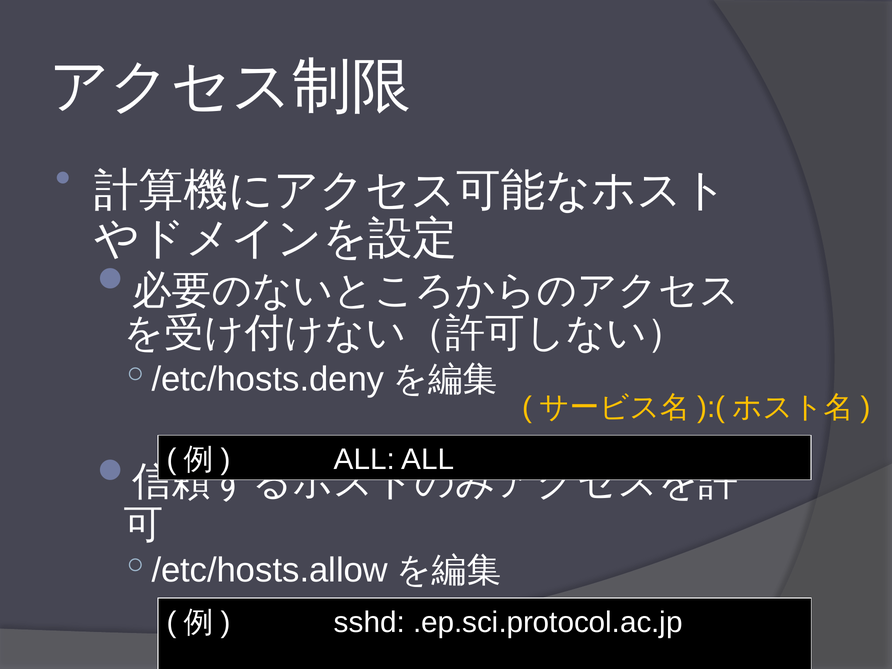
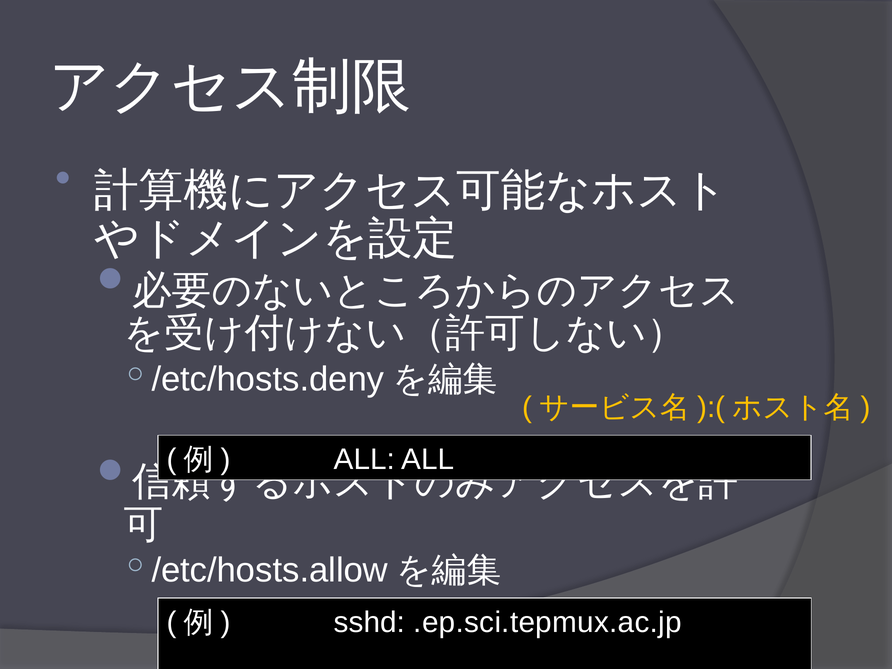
.ep.sci.protocol.ac.jp: .ep.sci.protocol.ac.jp -> .ep.sci.tepmux.ac.jp
